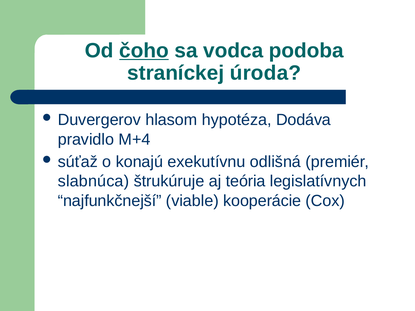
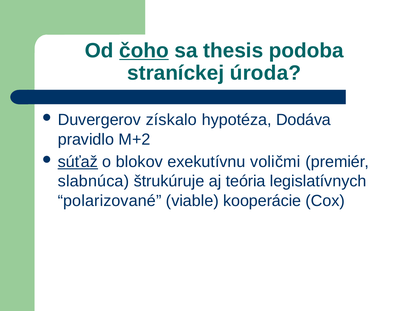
vodca: vodca -> thesis
hlasom: hlasom -> získalo
M+4: M+4 -> M+2
súťaž underline: none -> present
konajú: konajú -> blokov
odlišná: odlišná -> voličmi
najfunkčnejší: najfunkčnejší -> polarizované
